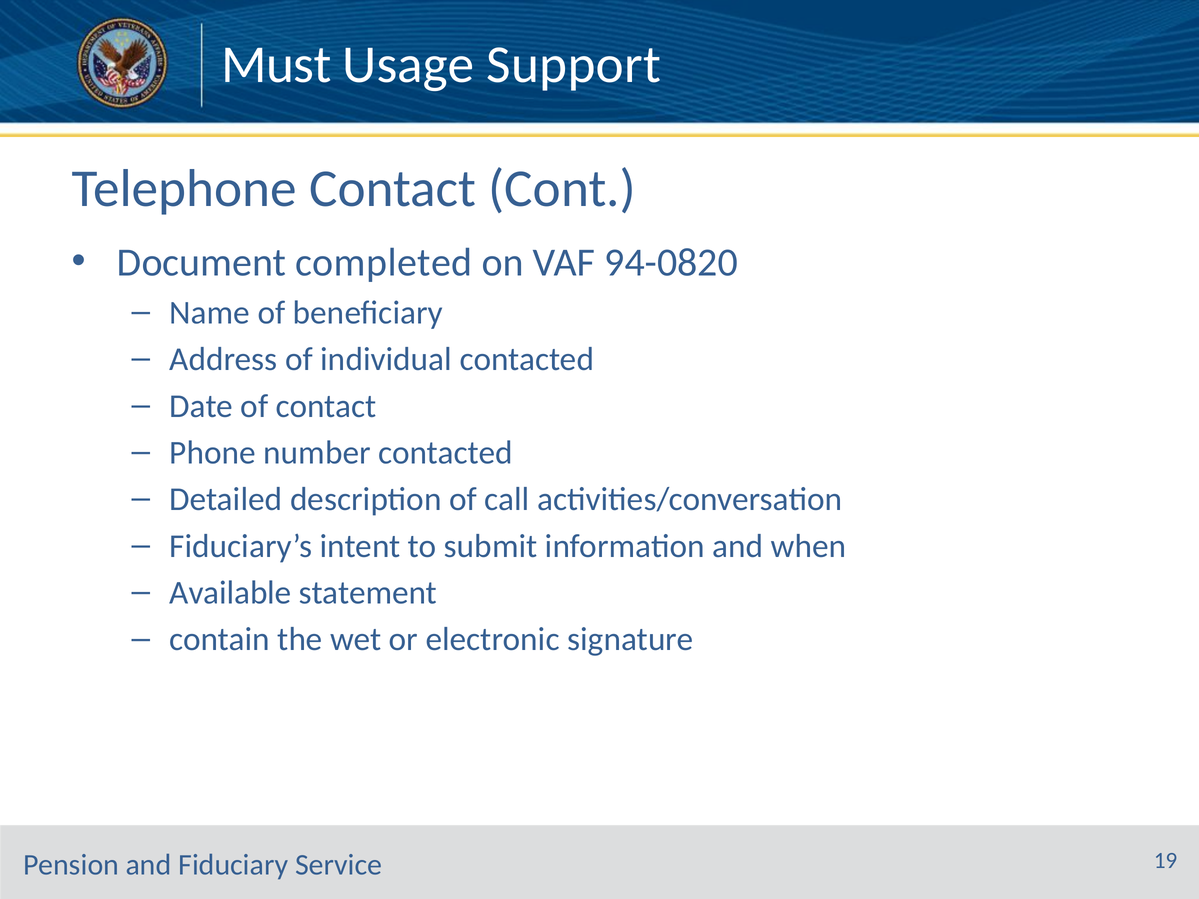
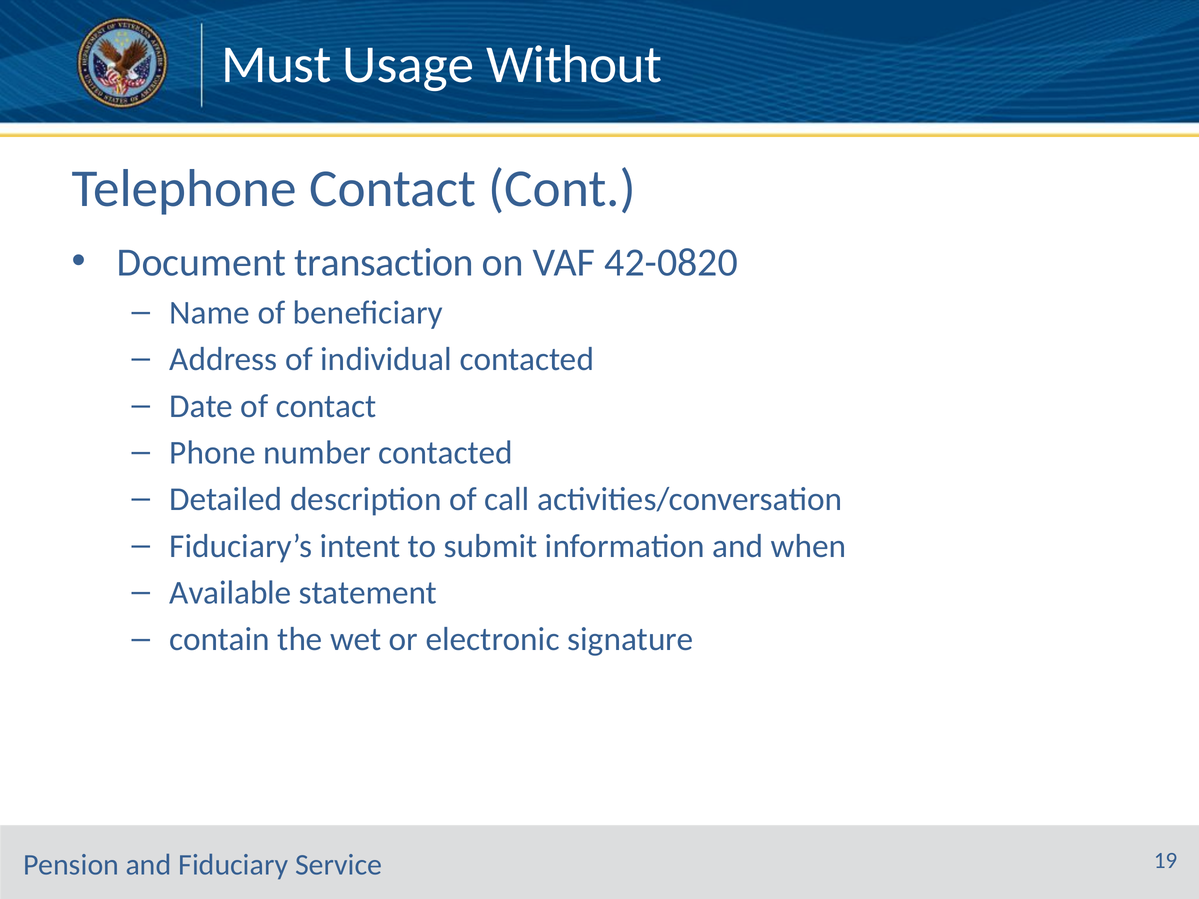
Support: Support -> Without
completed: completed -> transaction
94-0820: 94-0820 -> 42-0820
